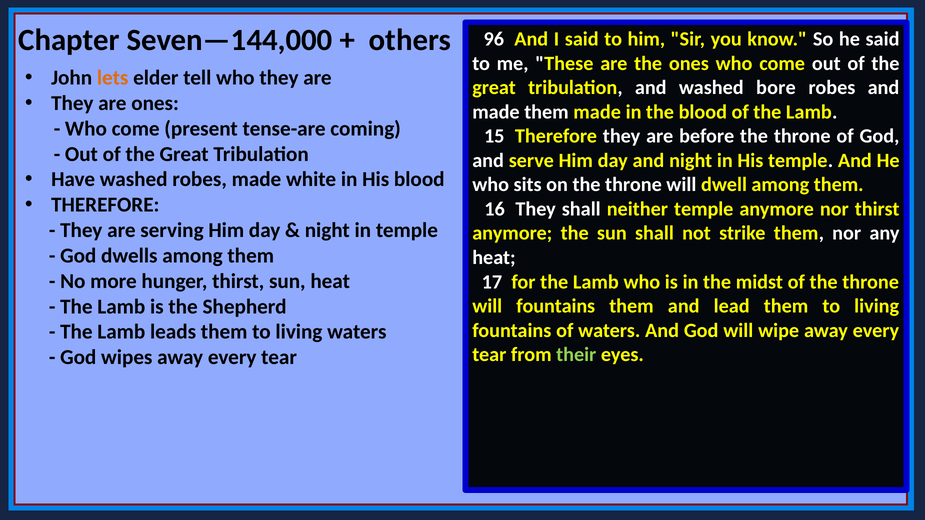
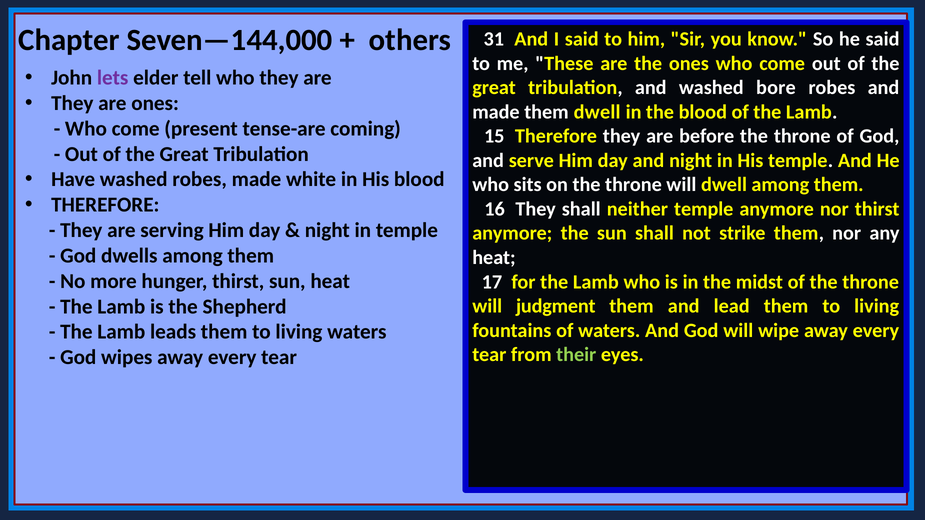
96: 96 -> 31
lets colour: orange -> purple
them made: made -> dwell
will fountains: fountains -> judgment
